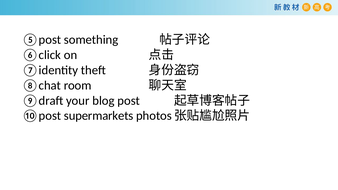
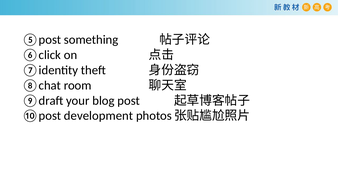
supermarkets: supermarkets -> development
